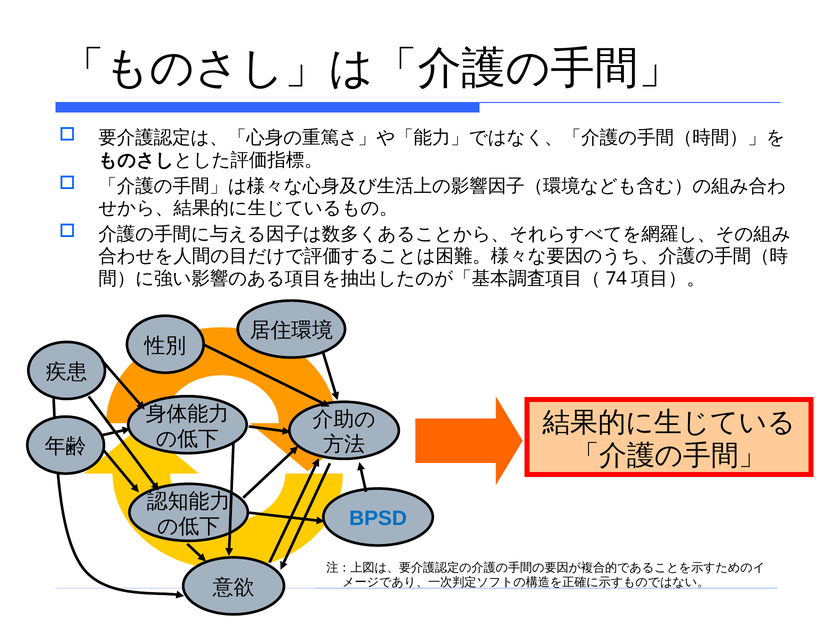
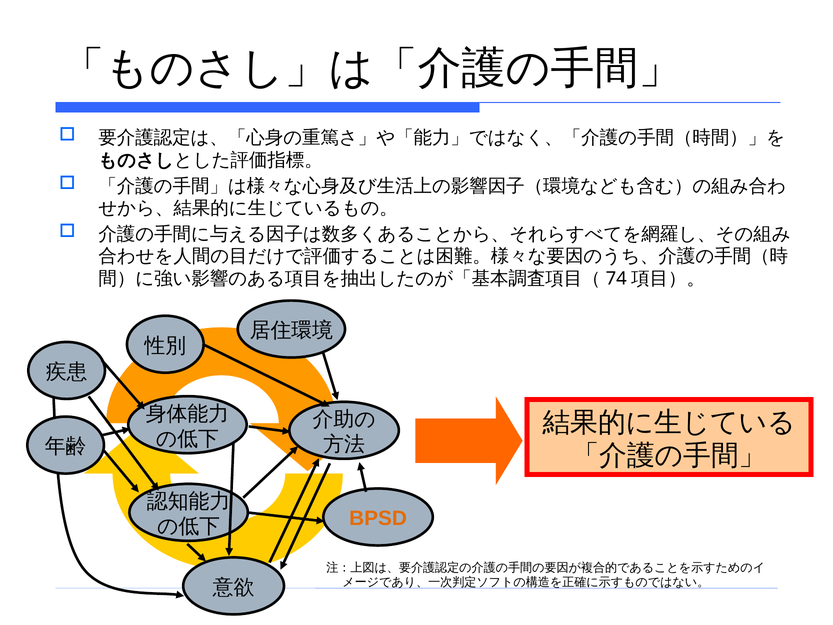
BPSD colour: blue -> orange
